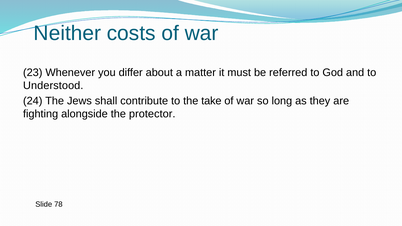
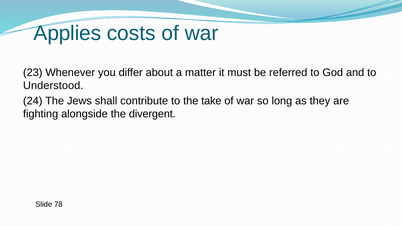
Neither: Neither -> Applies
protector: protector -> divergent
